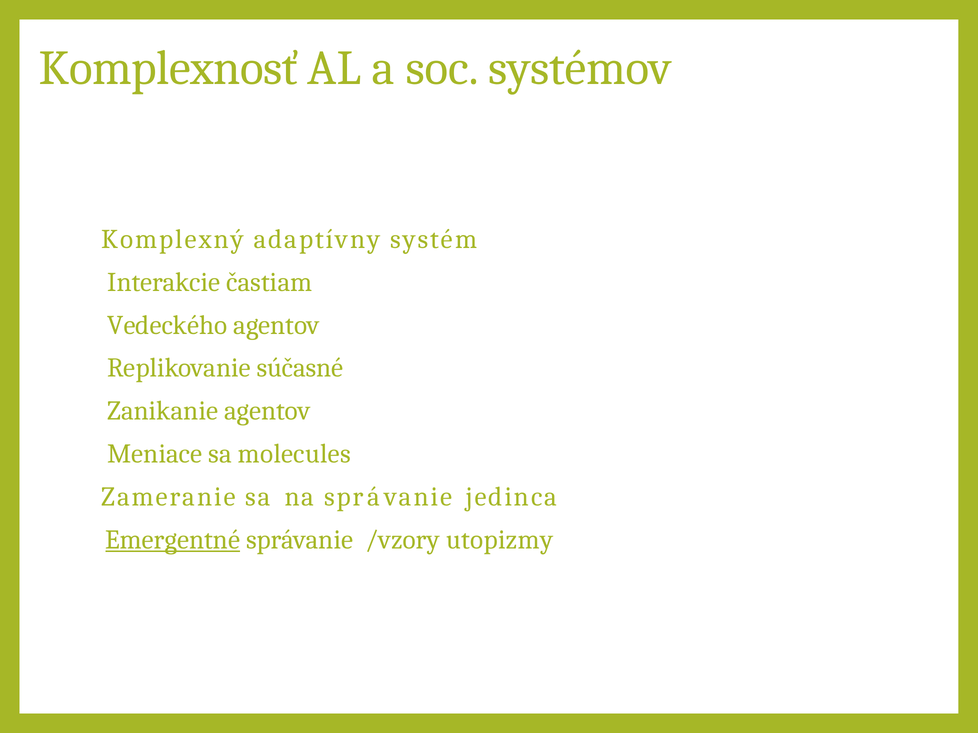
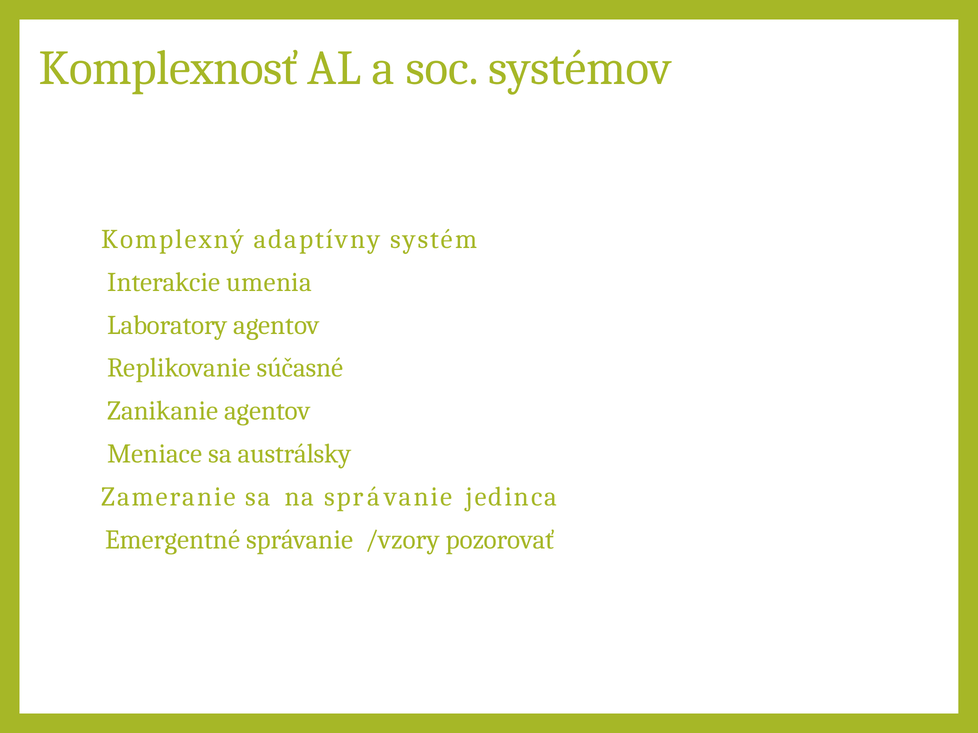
častiam: častiam -> umenia
Vedeckého: Vedeckého -> Laboratory
molecules: molecules -> austrálsky
Emergentné underline: present -> none
utopizmy: utopizmy -> pozorovať
